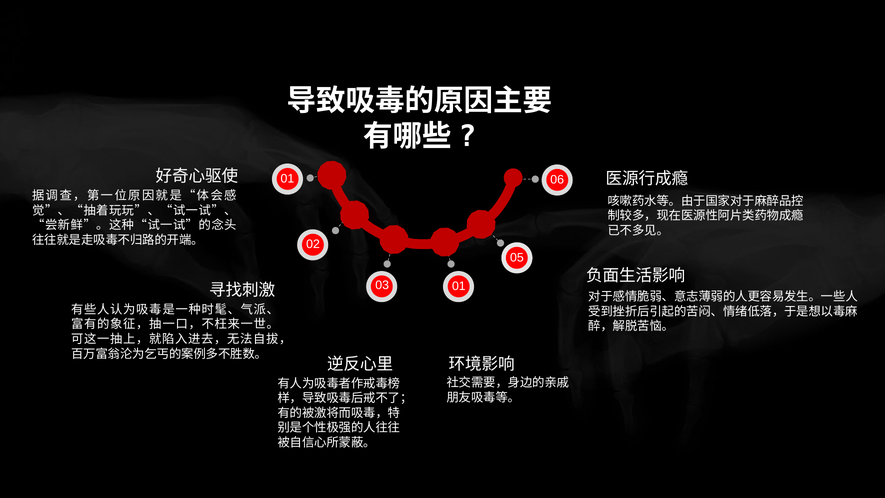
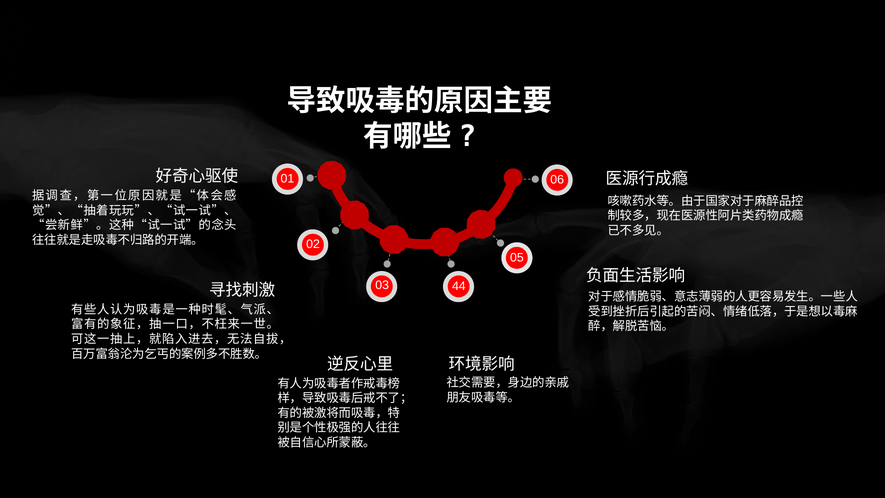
03 01: 01 -> 44
